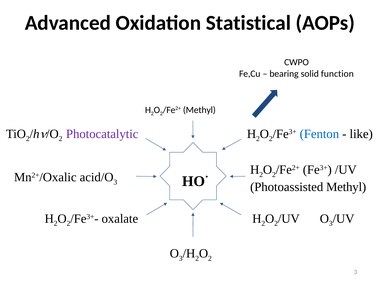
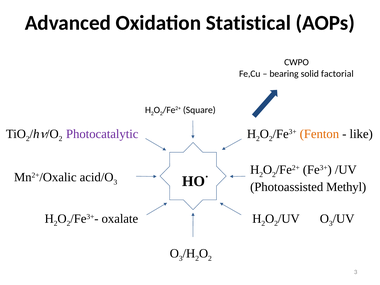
function: function -> factorial
Methyl at (199, 110): Methyl -> Square
Fenton colour: blue -> orange
